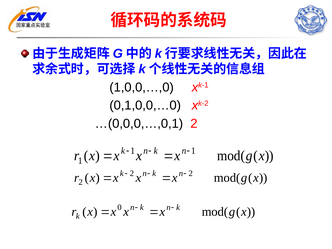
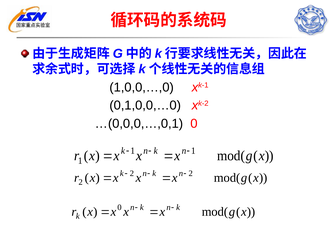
…(0,0,0,…,0,1 2: 2 -> 0
